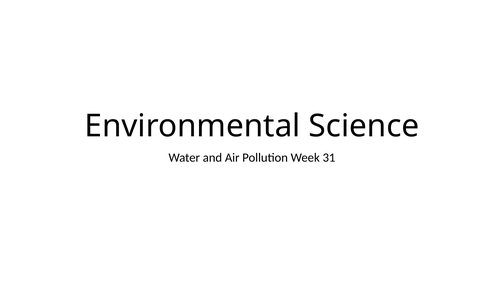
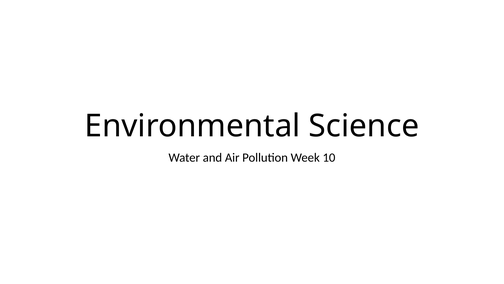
31: 31 -> 10
